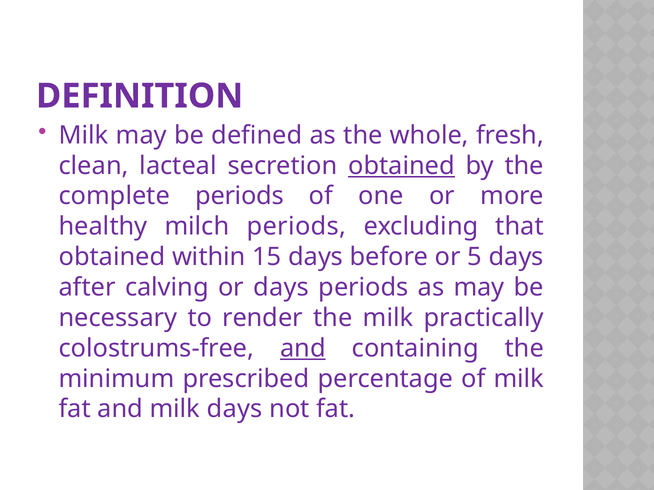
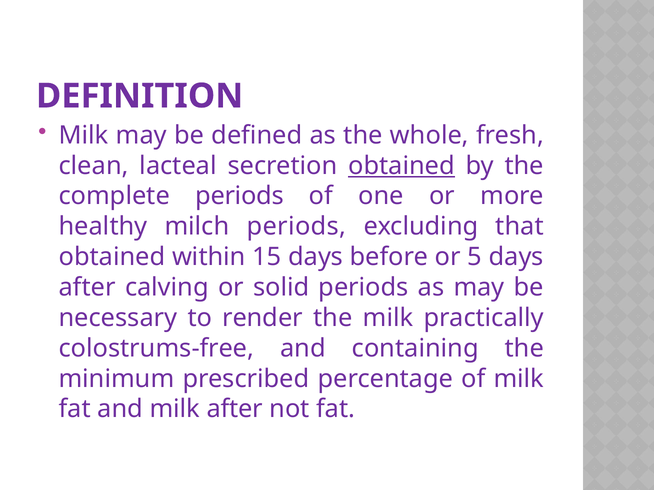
or days: days -> solid
and at (303, 349) underline: present -> none
milk days: days -> after
